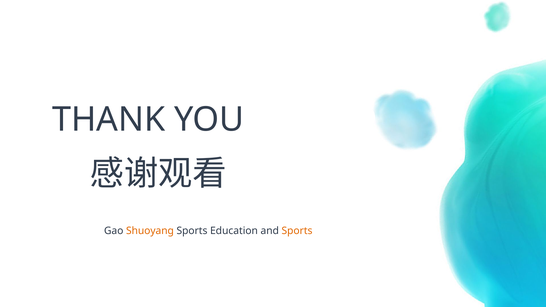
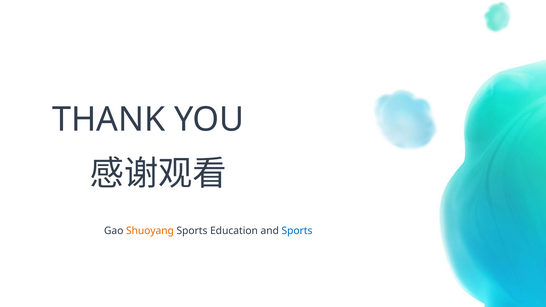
Sports at (297, 231) colour: orange -> blue
